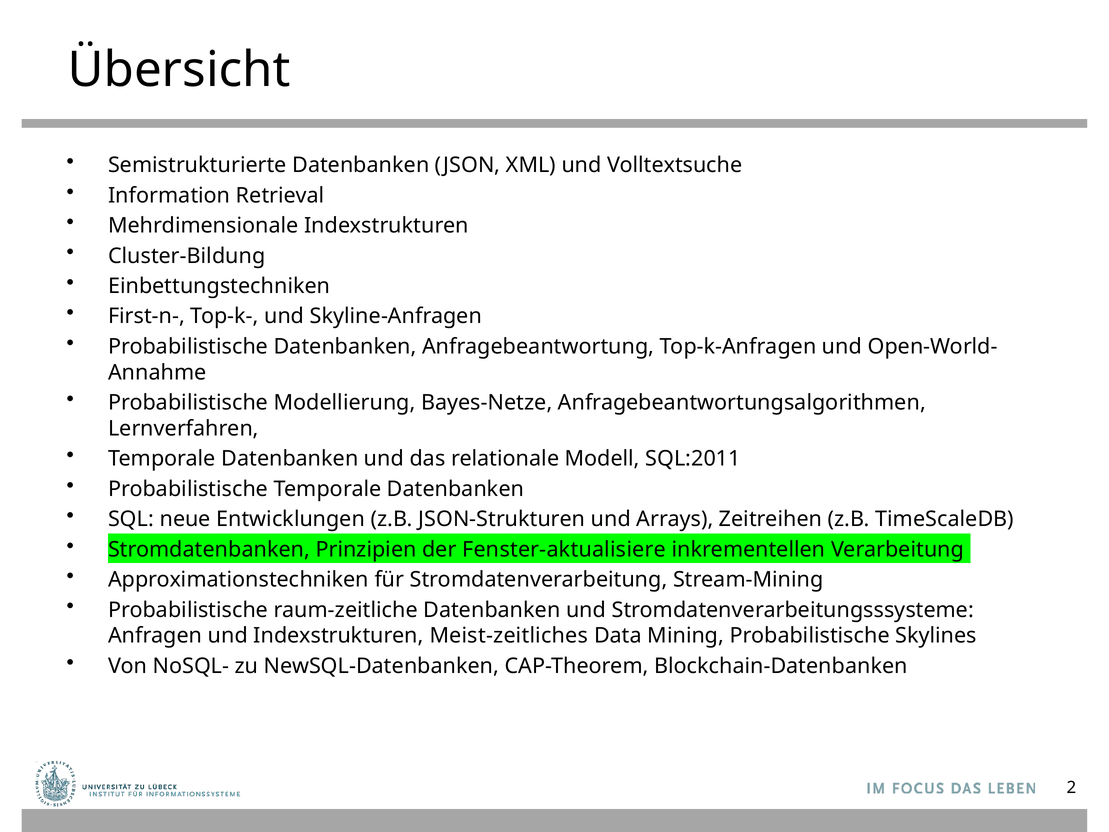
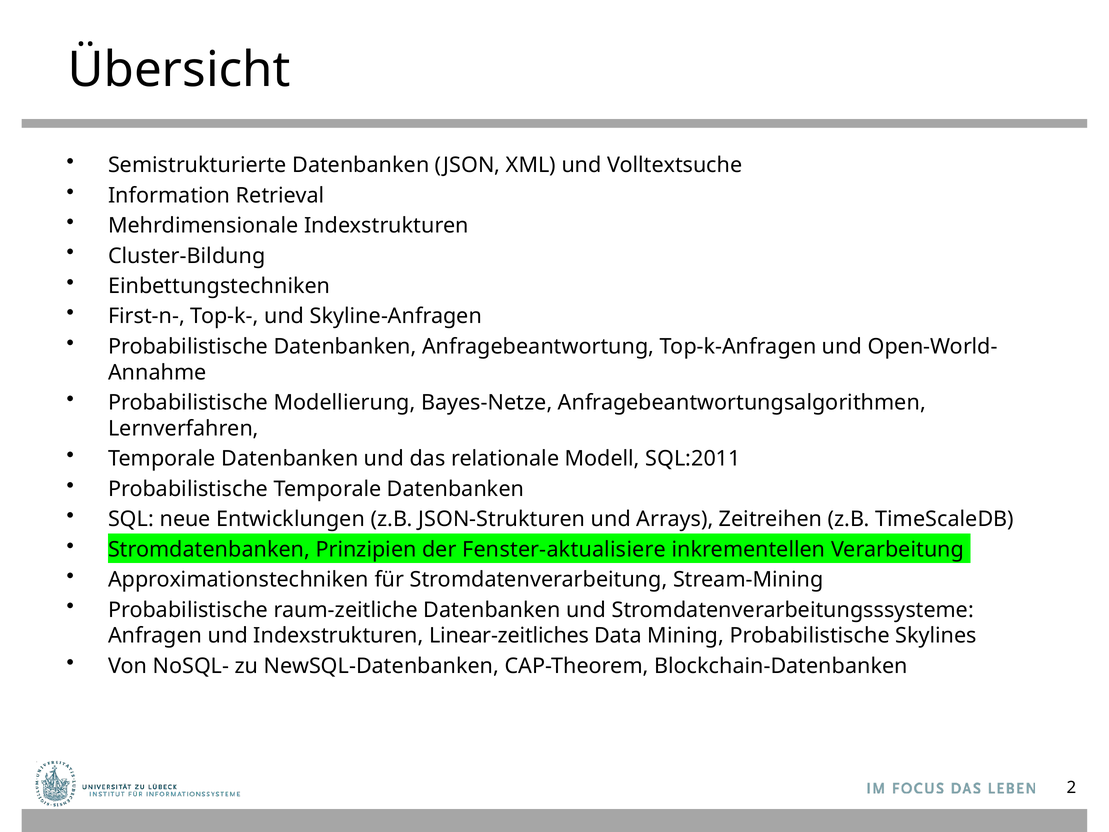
Meist-zeitliches: Meist-zeitliches -> Linear-zeitliches
